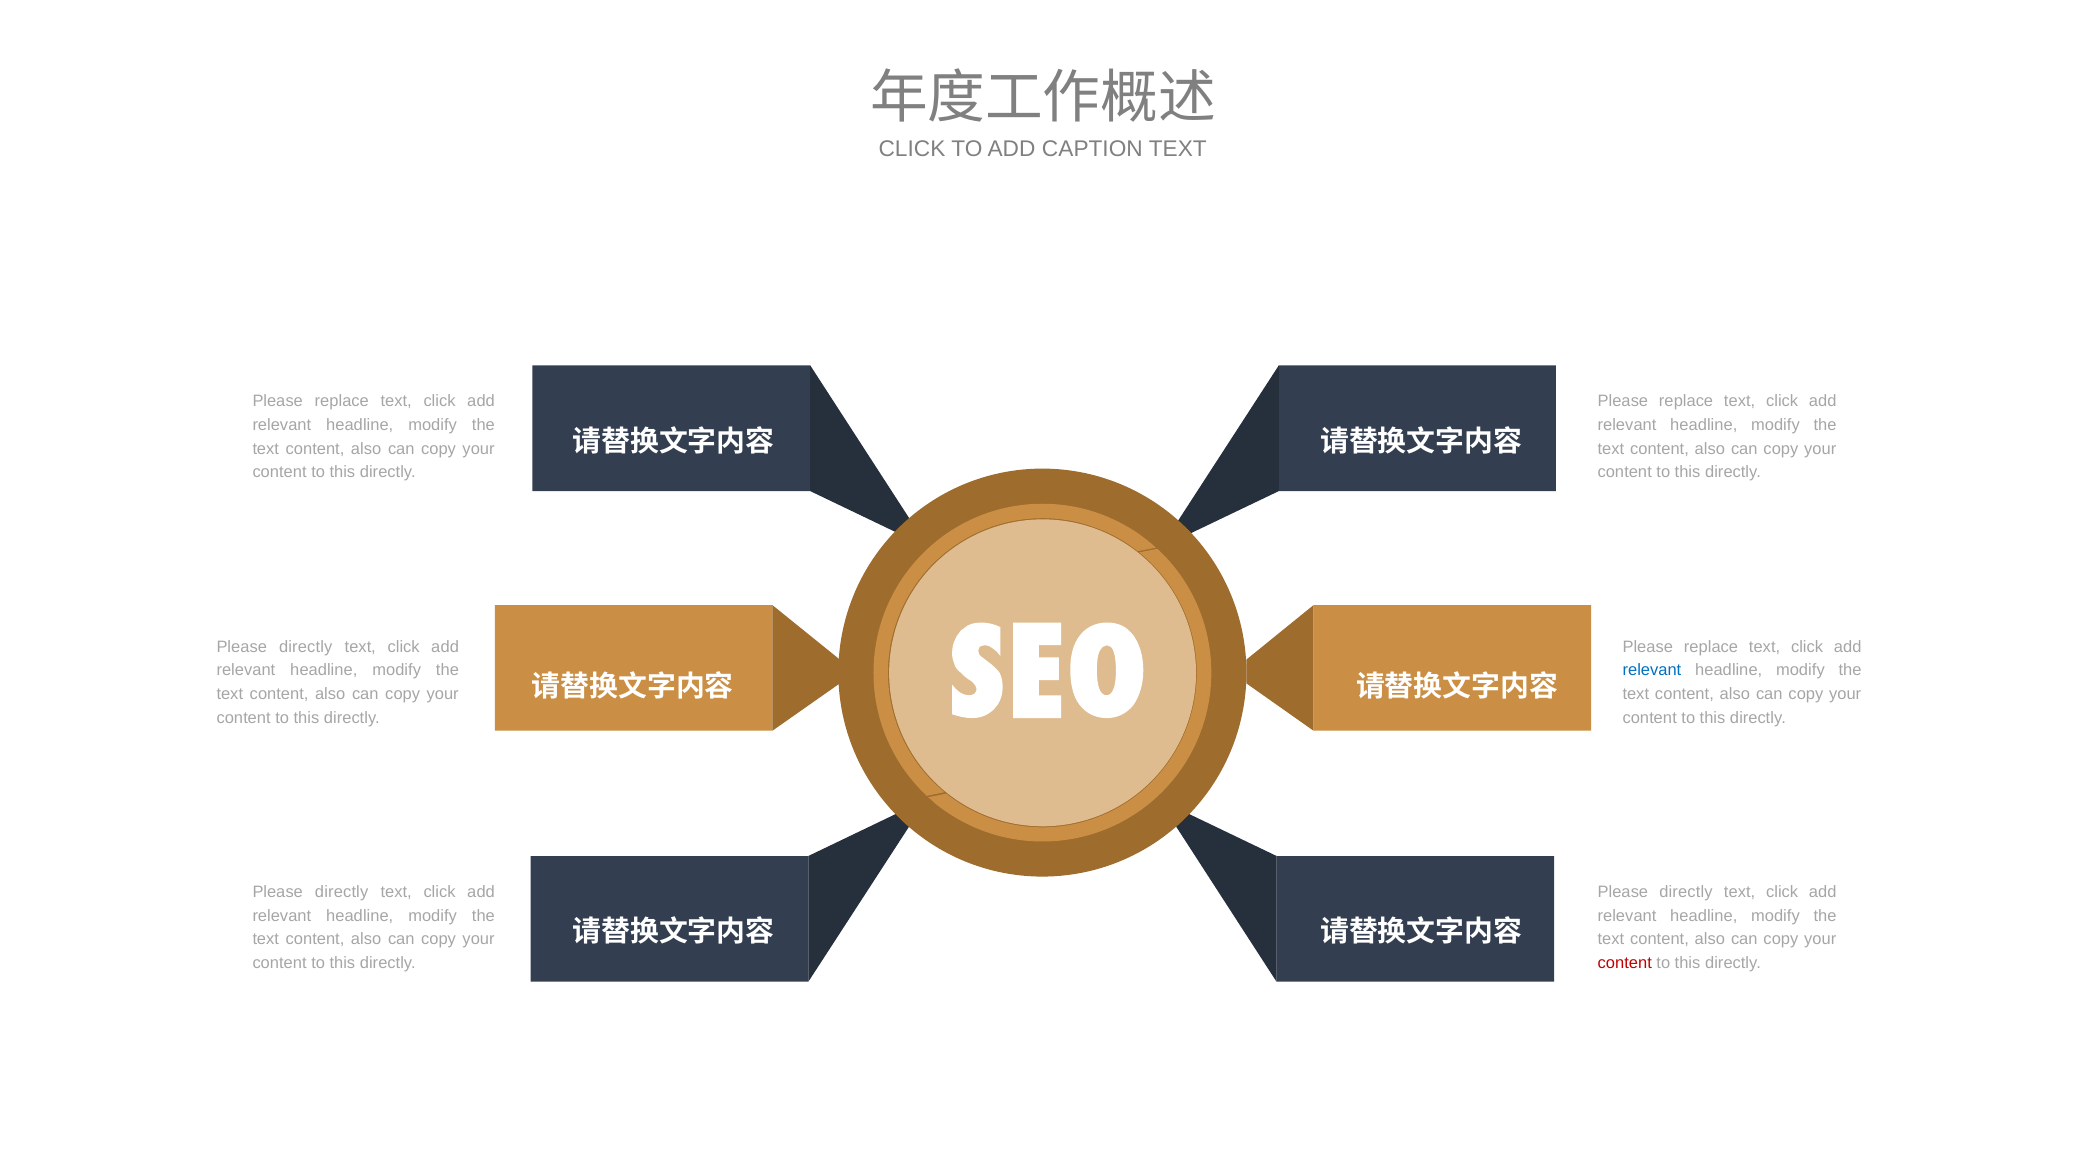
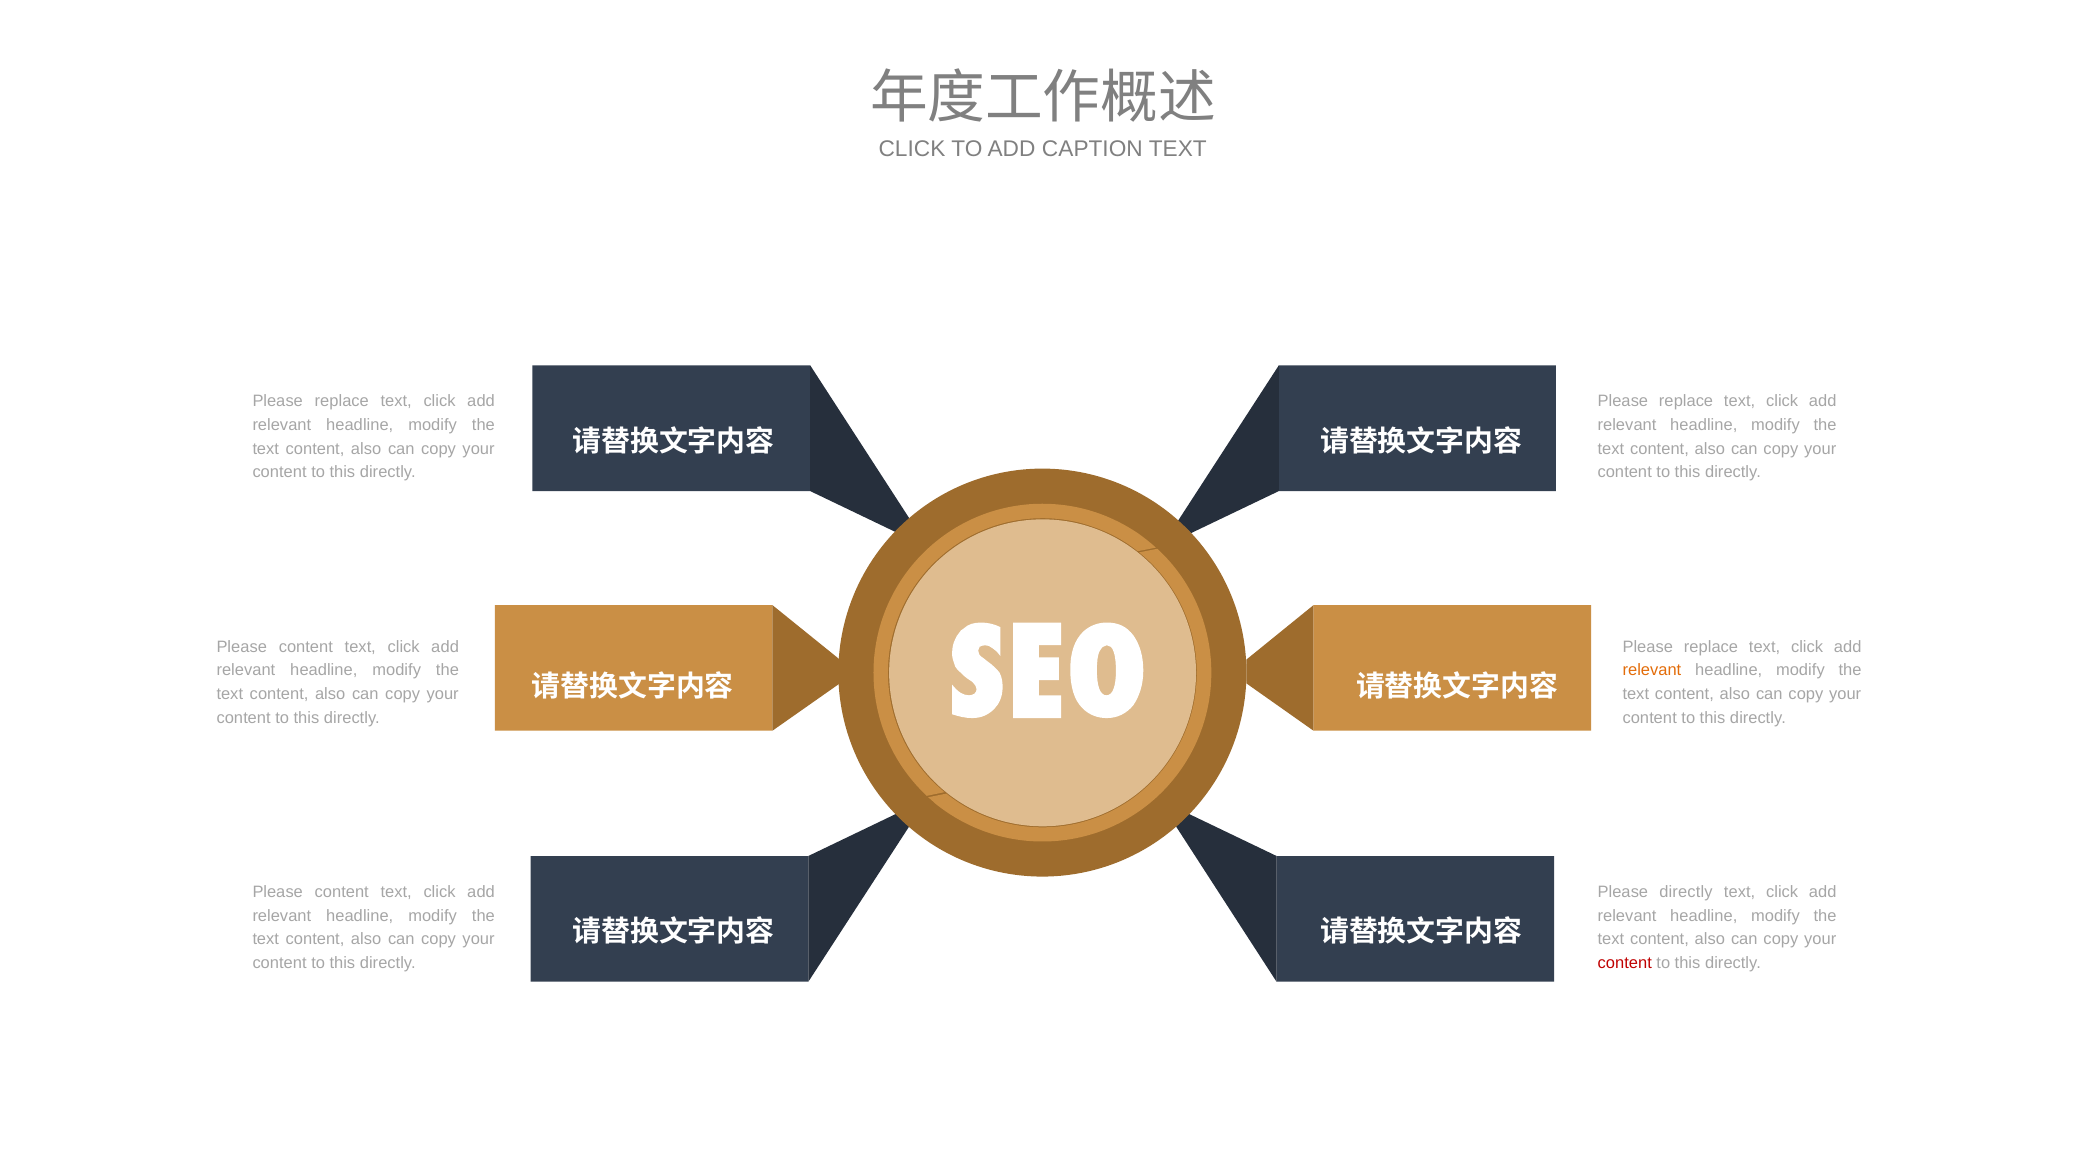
directly at (306, 647): directly -> content
relevant at (1652, 671) colour: blue -> orange
directly at (342, 892): directly -> content
